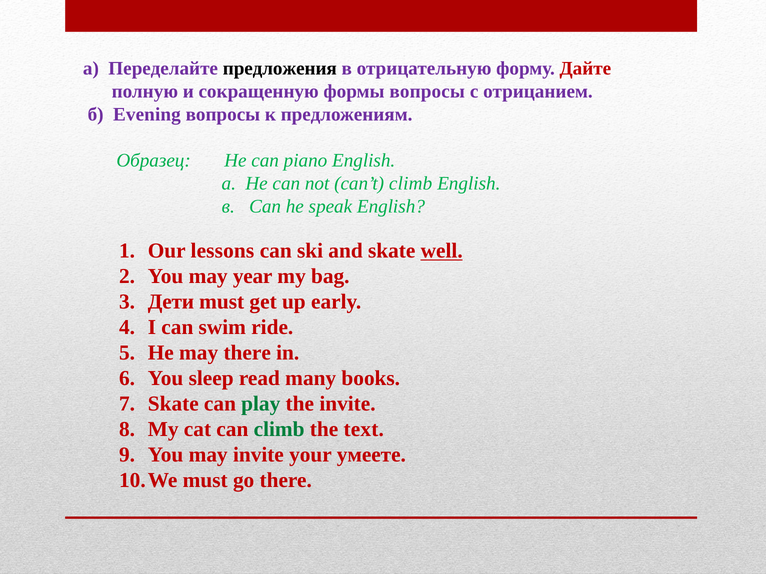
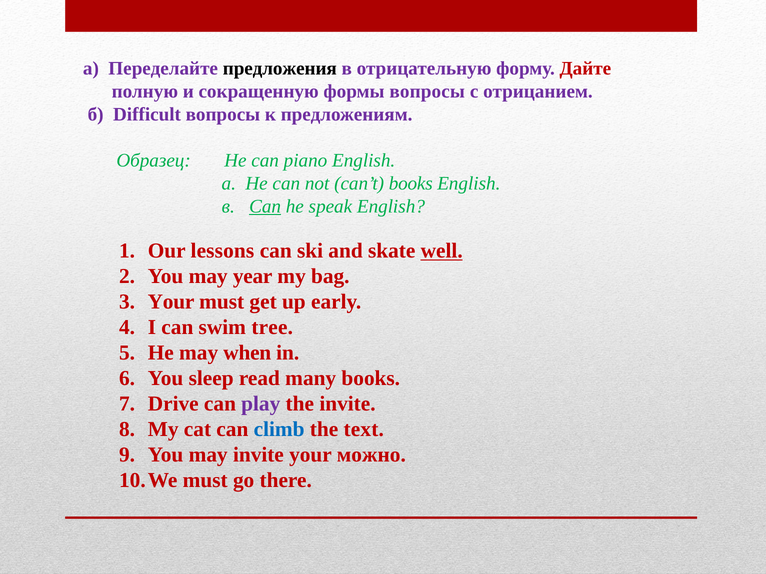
Evening: Evening -> Difficult
can’t climb: climb -> books
Can at (265, 206) underline: none -> present
Дети at (171, 302): Дети -> Your
ride: ride -> tree
may there: there -> when
Skate at (173, 404): Skate -> Drive
play colour: green -> purple
climb at (279, 430) colour: green -> blue
умеете: умеете -> можно
